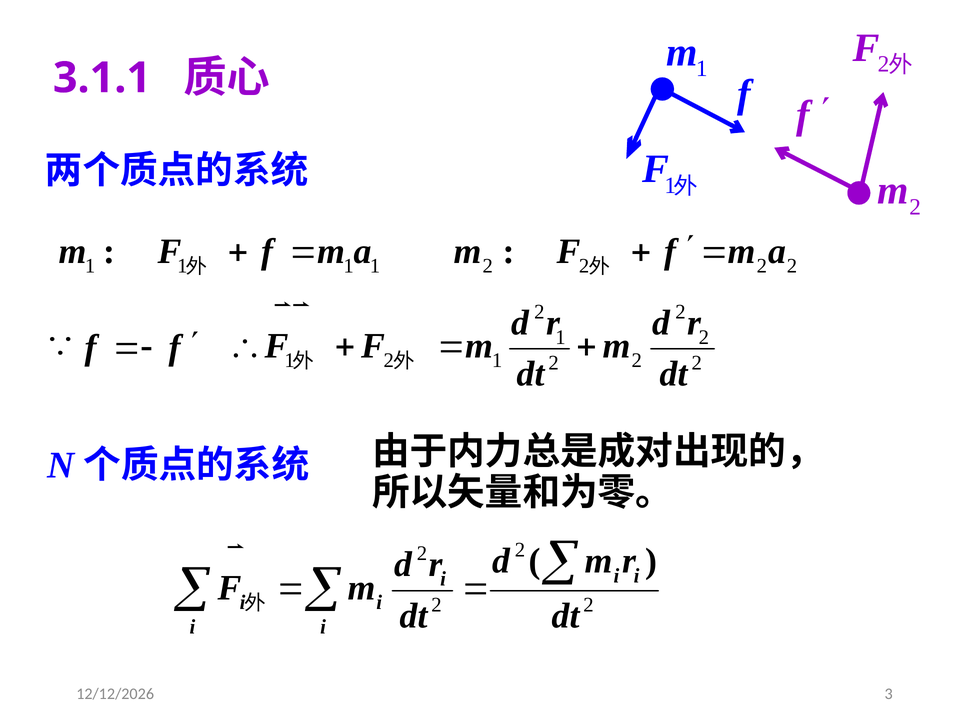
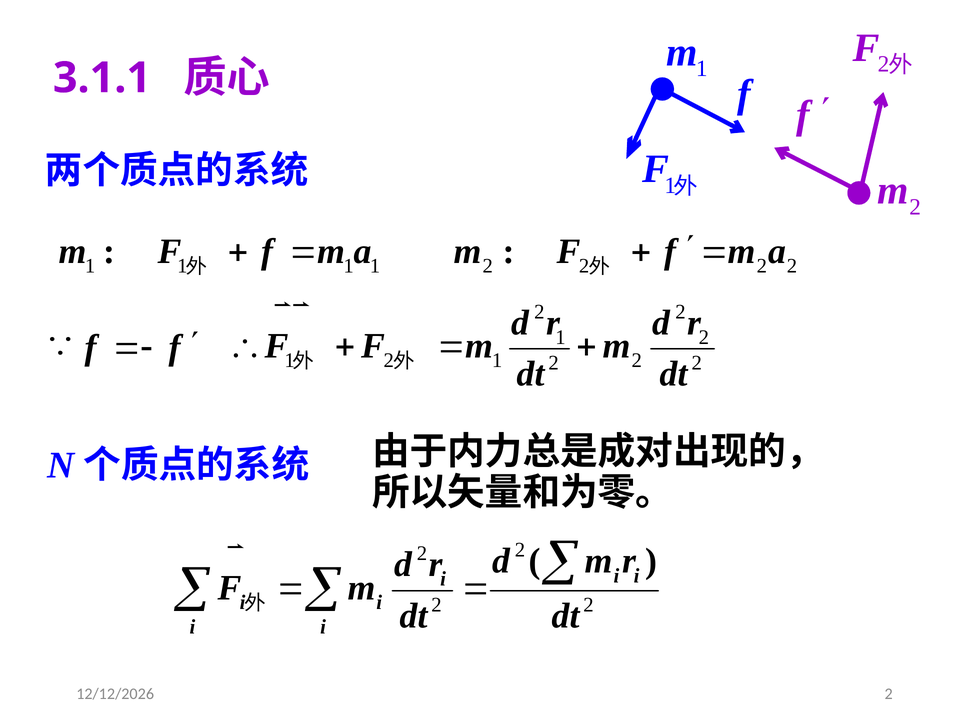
3 at (889, 694): 3 -> 2
